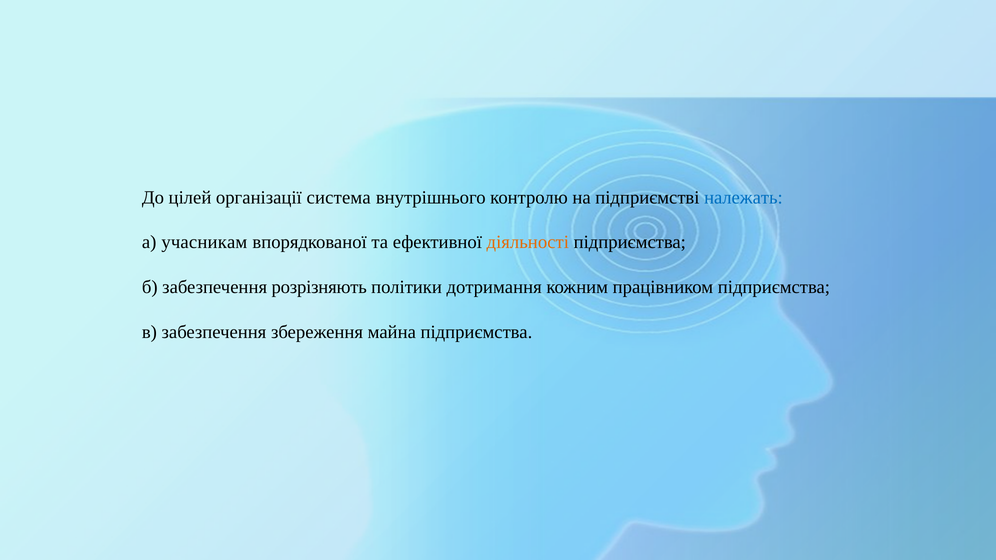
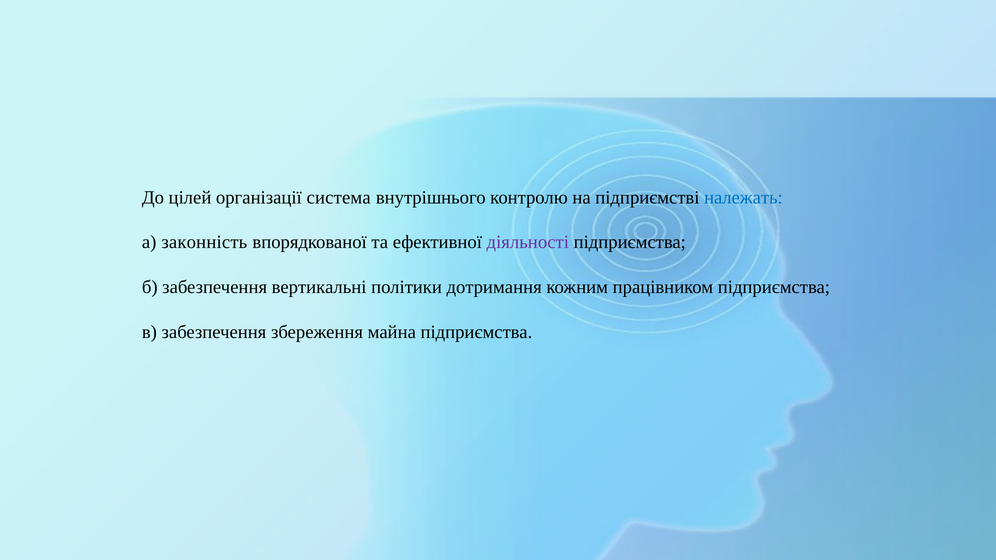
учасникам: учасникам -> законність
діяльності colour: orange -> purple
розрізняють: розрізняють -> вертикальні
